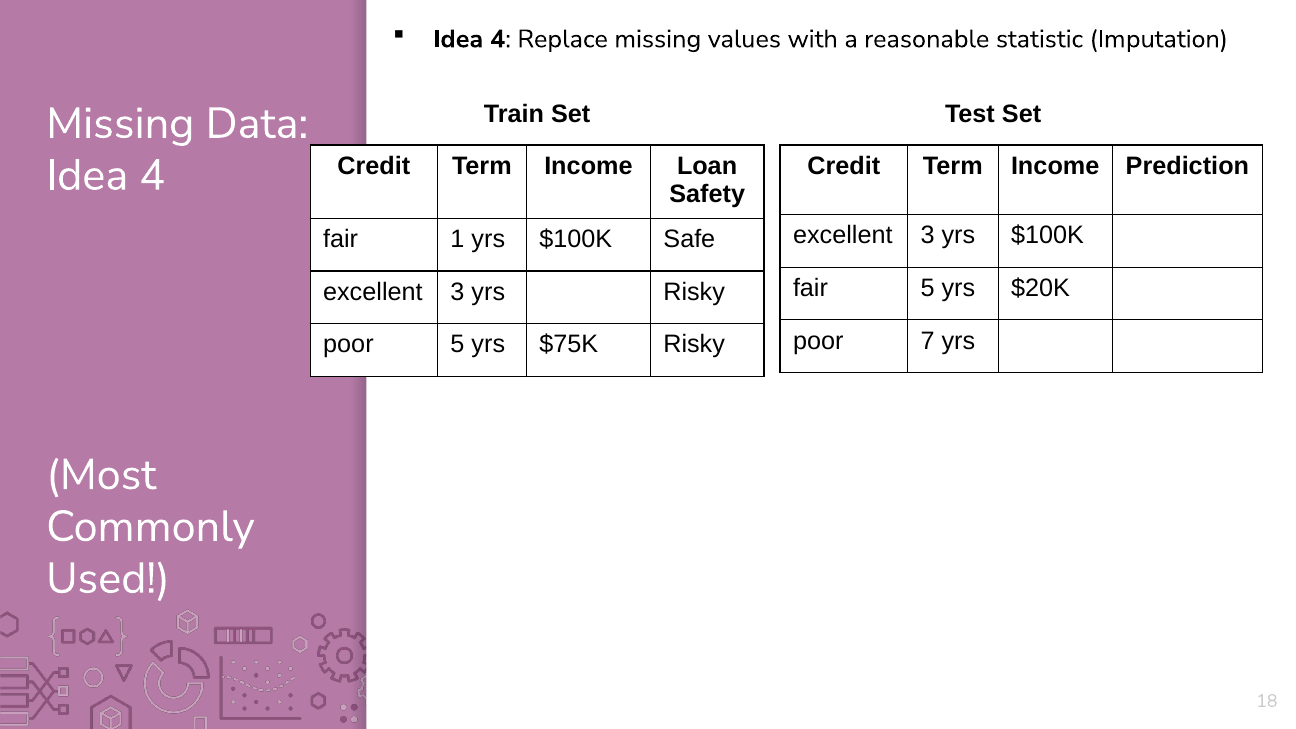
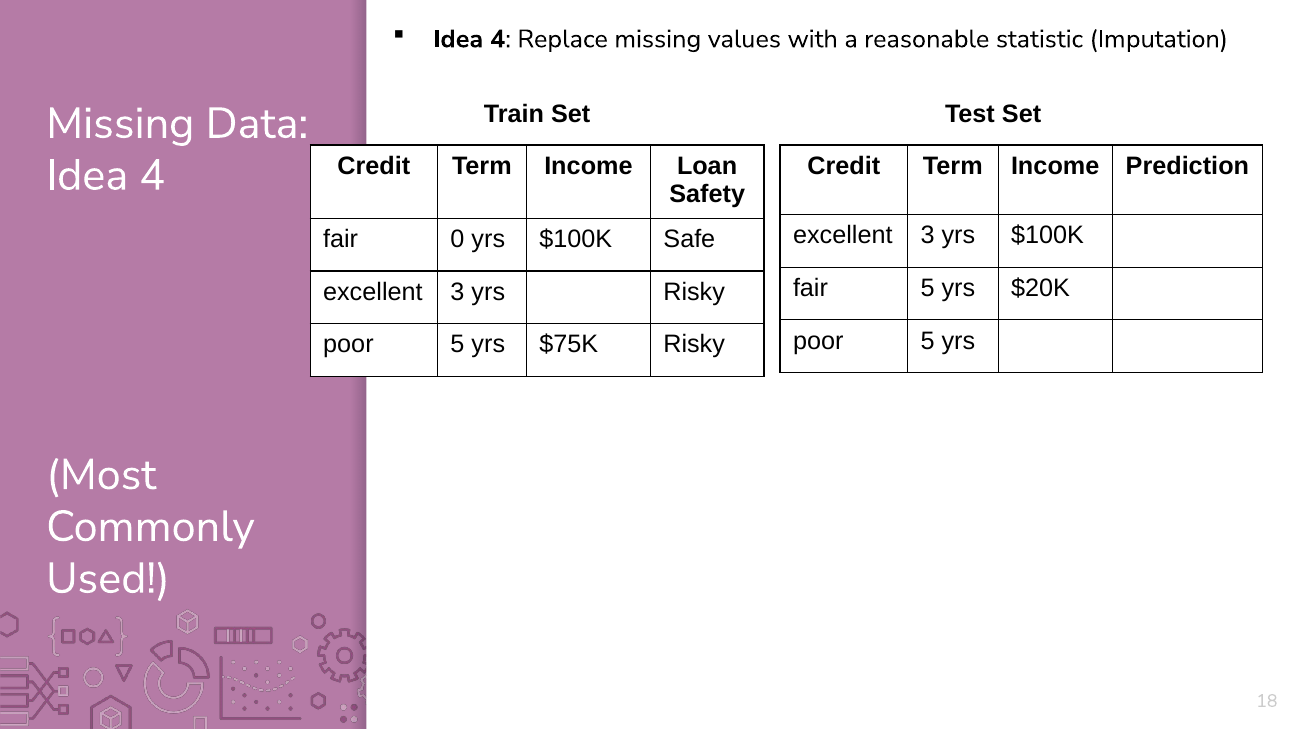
1: 1 -> 0
7 at (928, 341): 7 -> 5
